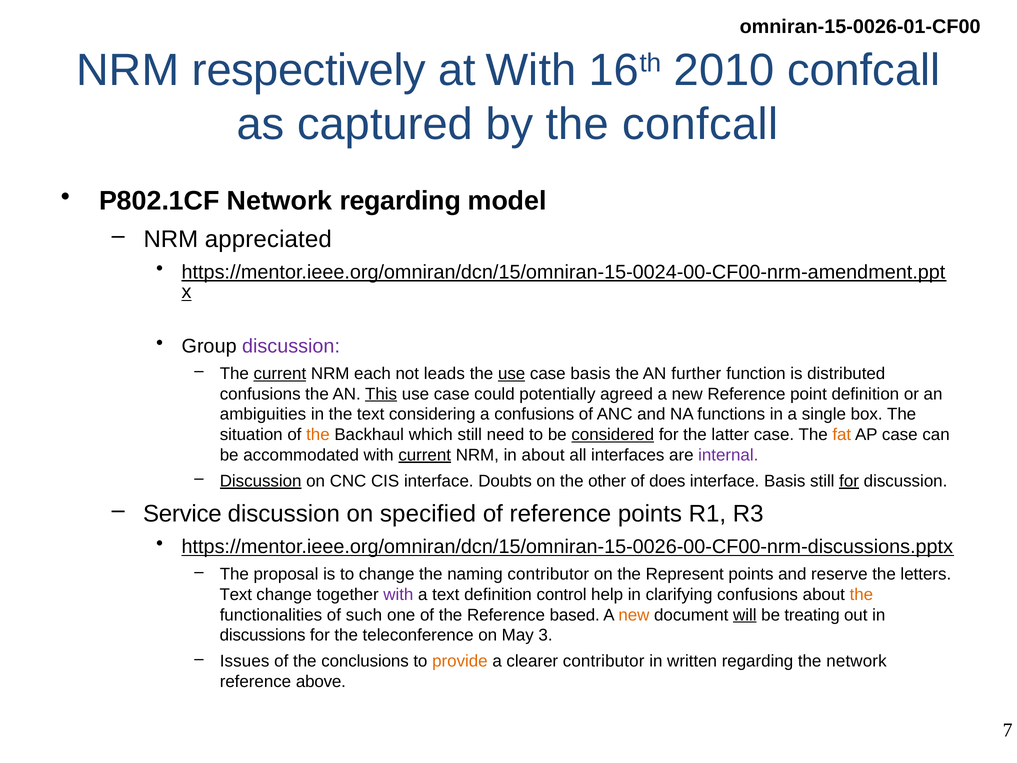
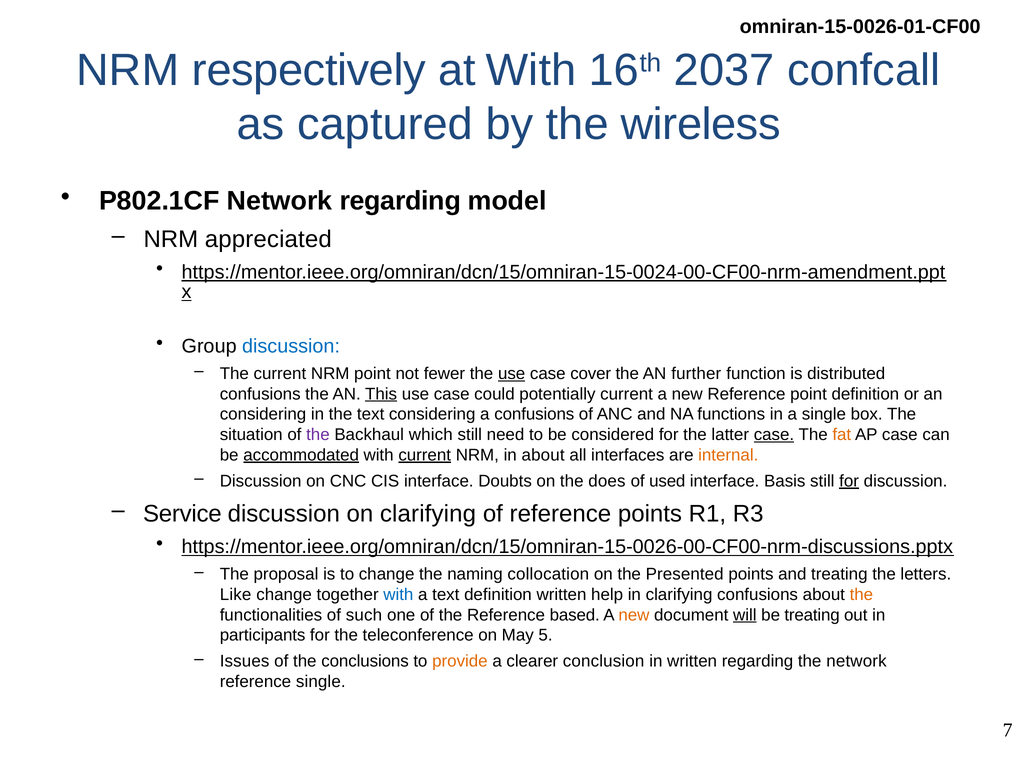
2010: 2010 -> 2037
the confcall: confcall -> wireless
discussion at (291, 346) colour: purple -> blue
current at (280, 373) underline: present -> none
NRM each: each -> point
leads: leads -> fewer
case basis: basis -> cover
potentially agreed: agreed -> current
ambiguities at (263, 414): ambiguities -> considering
the at (318, 434) colour: orange -> purple
considered underline: present -> none
case at (774, 434) underline: none -> present
accommodated underline: none -> present
internal colour: purple -> orange
Discussion at (261, 481) underline: present -> none
other: other -> does
does: does -> used
on specified: specified -> clarifying
naming contributor: contributor -> collocation
Represent: Represent -> Presented
and reserve: reserve -> treating
Text at (236, 594): Text -> Like
with at (398, 594) colour: purple -> blue
definition control: control -> written
discussions: discussions -> participants
3: 3 -> 5
clearer contributor: contributor -> conclusion
reference above: above -> single
